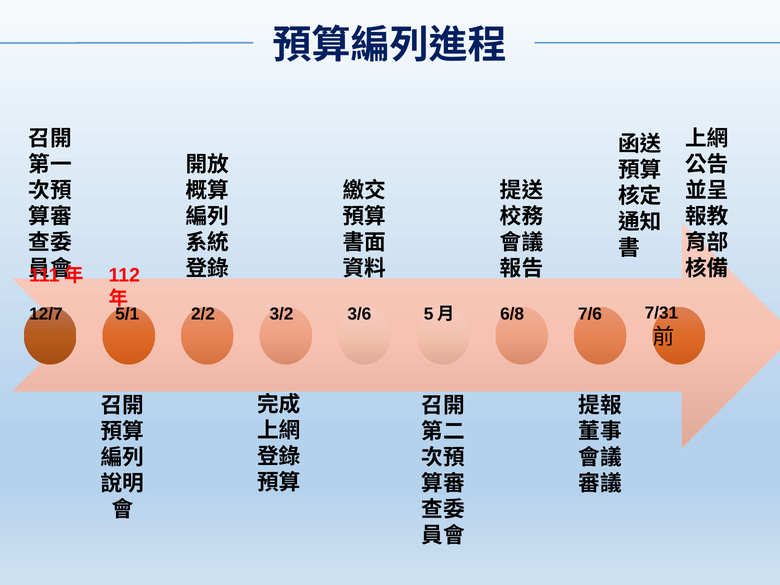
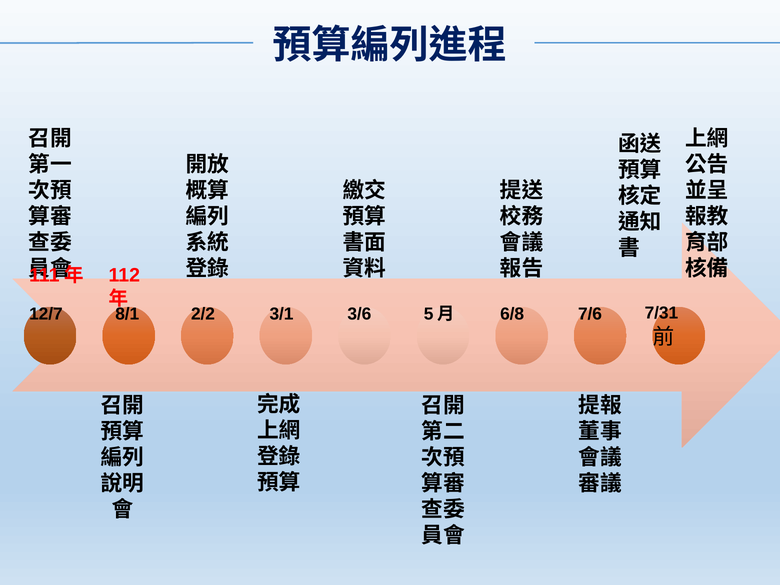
5/1: 5/1 -> 8/1
3/2: 3/2 -> 3/1
